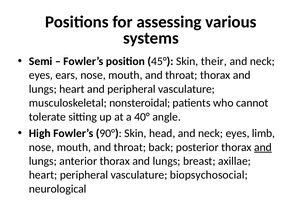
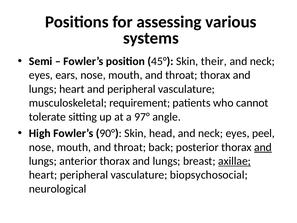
nonsteroidal: nonsteroidal -> requirement
40°: 40° -> 97°
limb: limb -> peel
axillae underline: none -> present
